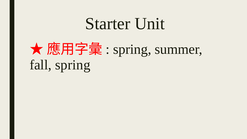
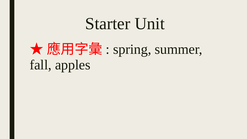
fall spring: spring -> apples
